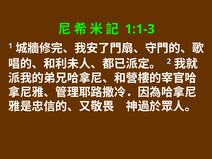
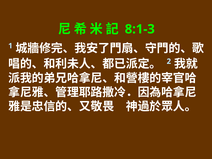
1:1-3: 1:1-3 -> 8:1-3
